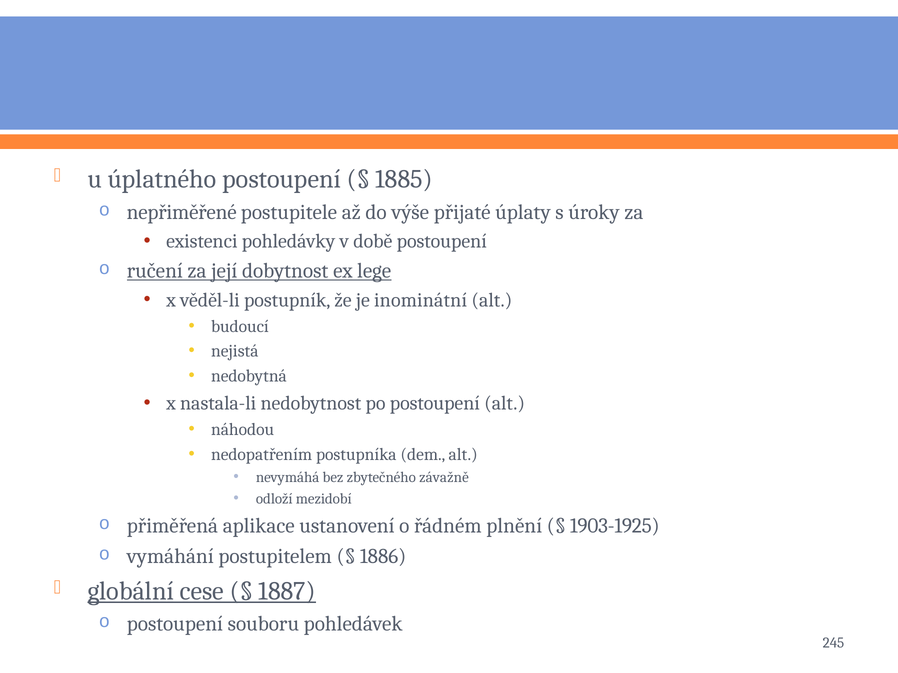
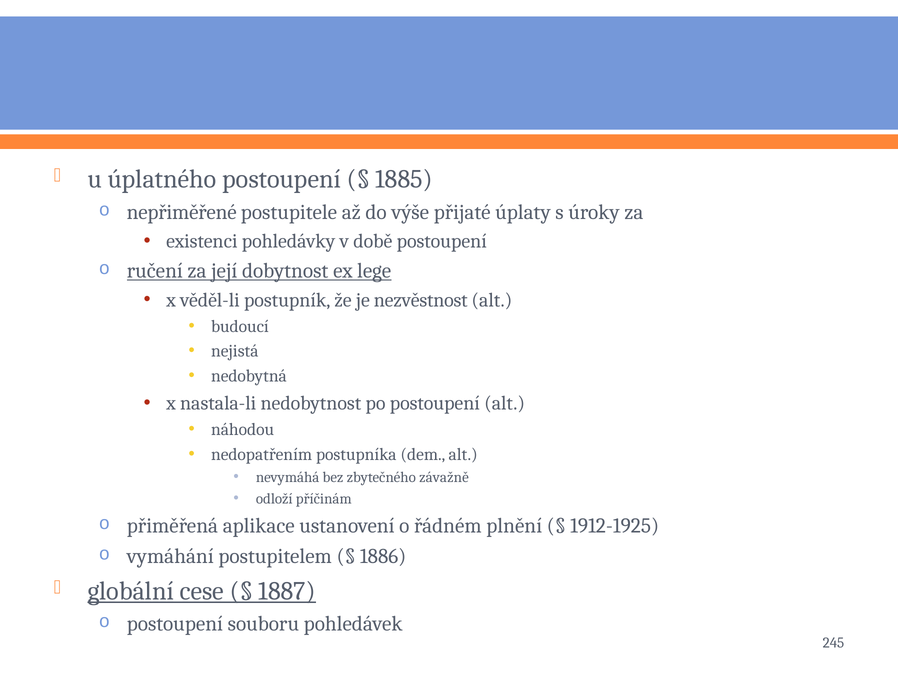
inominátní: inominátní -> nezvěstnost
mezidobí: mezidobí -> příčinám
1903-1925: 1903-1925 -> 1912-1925
